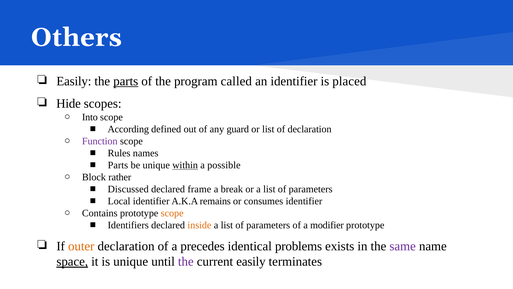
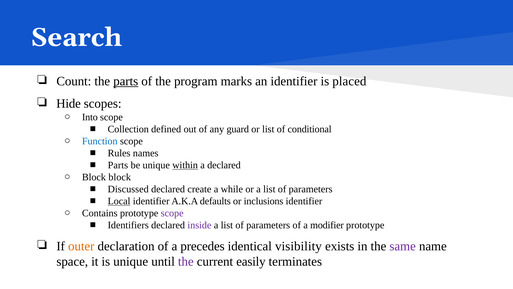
Others: Others -> Search
Easily at (74, 81): Easily -> Count
called: called -> marks
According: According -> Collection
of declaration: declaration -> conditional
Function colour: purple -> blue
a possible: possible -> declared
Block rather: rather -> block
frame: frame -> create
break: break -> while
Local underline: none -> present
remains: remains -> defaults
consumes: consumes -> inclusions
scope at (172, 213) colour: orange -> purple
inside colour: orange -> purple
problems: problems -> visibility
space underline: present -> none
